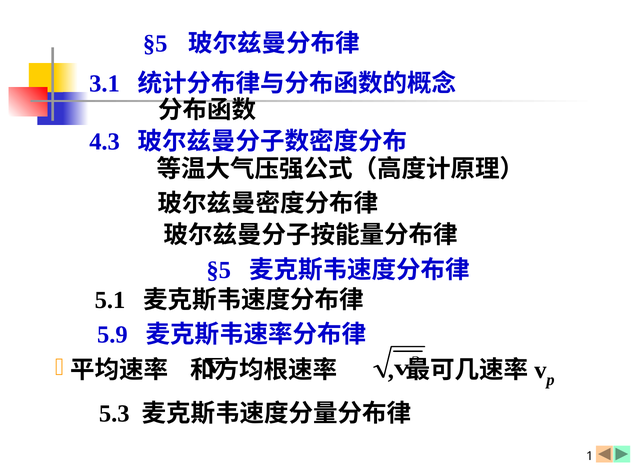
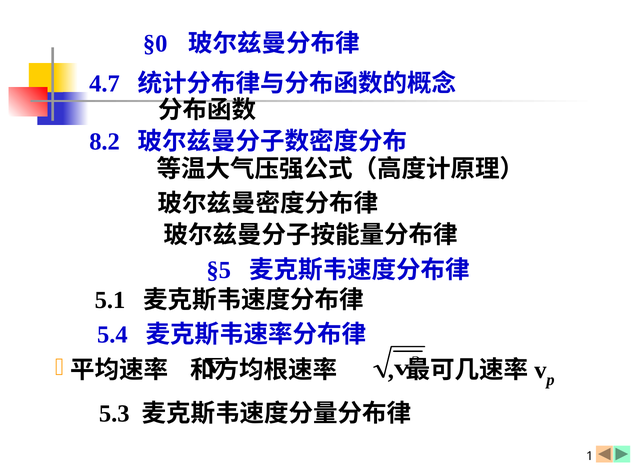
§5 at (155, 44): §5 -> §0
3.1: 3.1 -> 4.7
4.3: 4.3 -> 8.2
5.9: 5.9 -> 5.4
